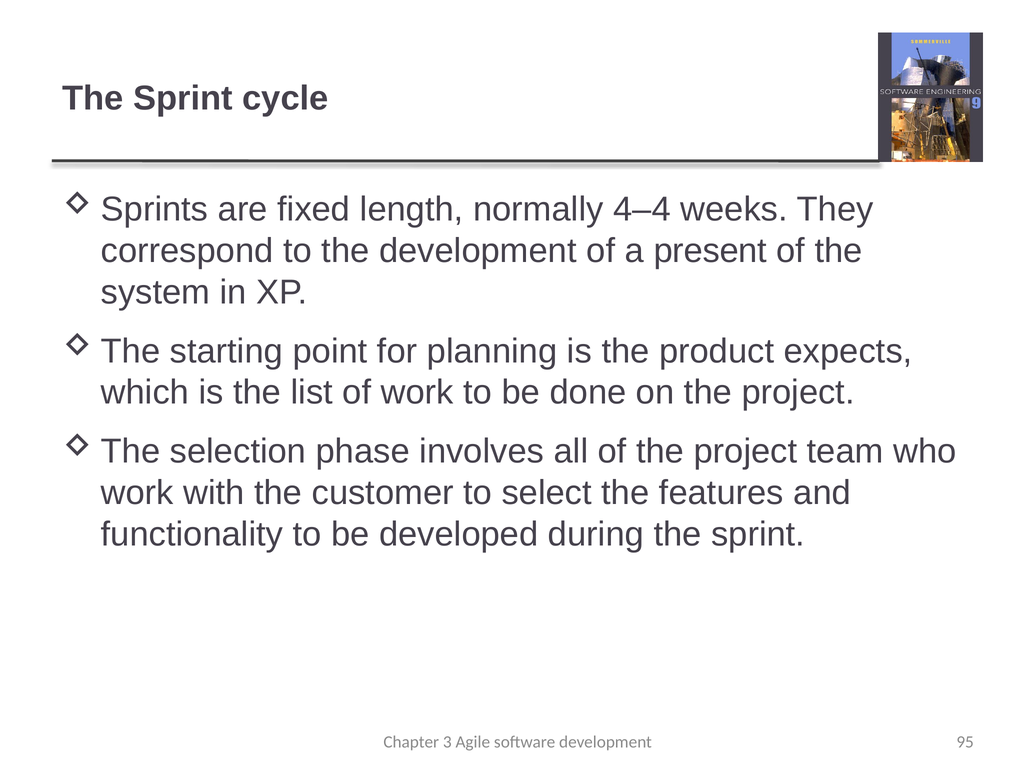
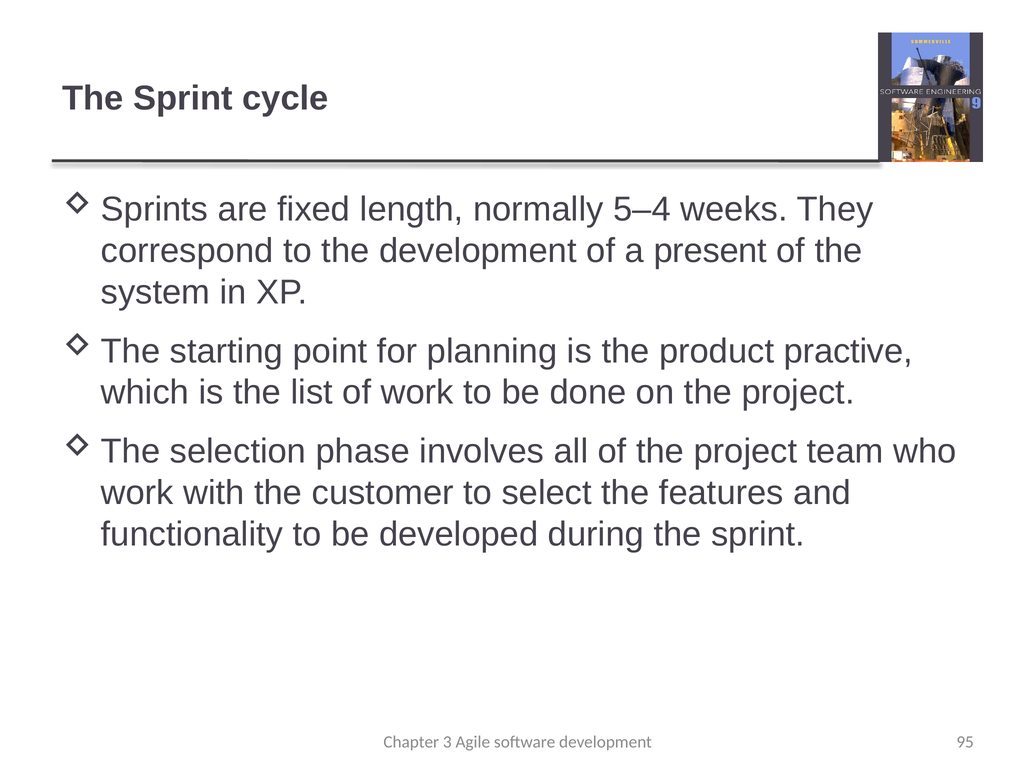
4–4: 4–4 -> 5–4
expects: expects -> practive
